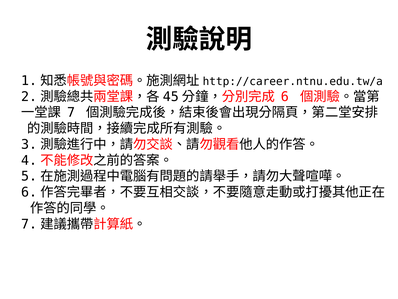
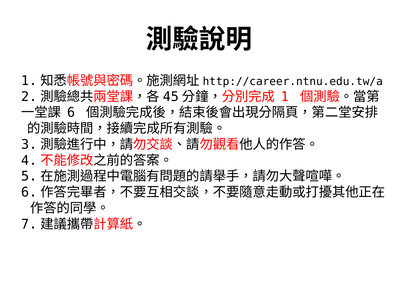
6: 6 -> 1
7: 7 -> 6
